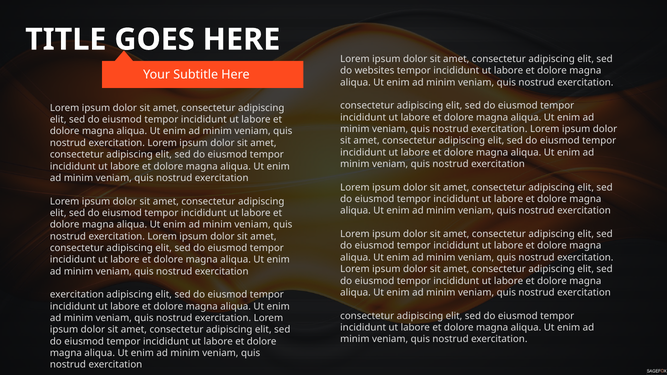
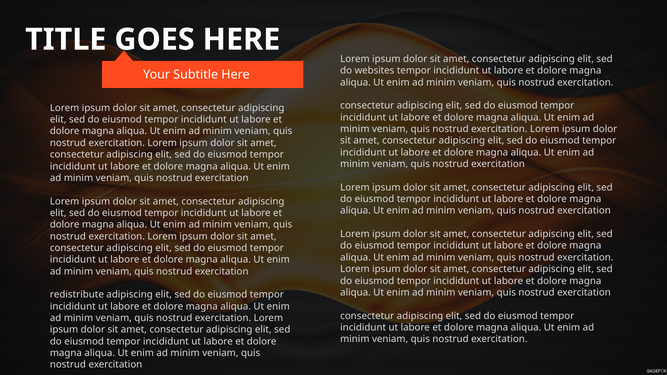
exercitation at (77, 295): exercitation -> redistribute
